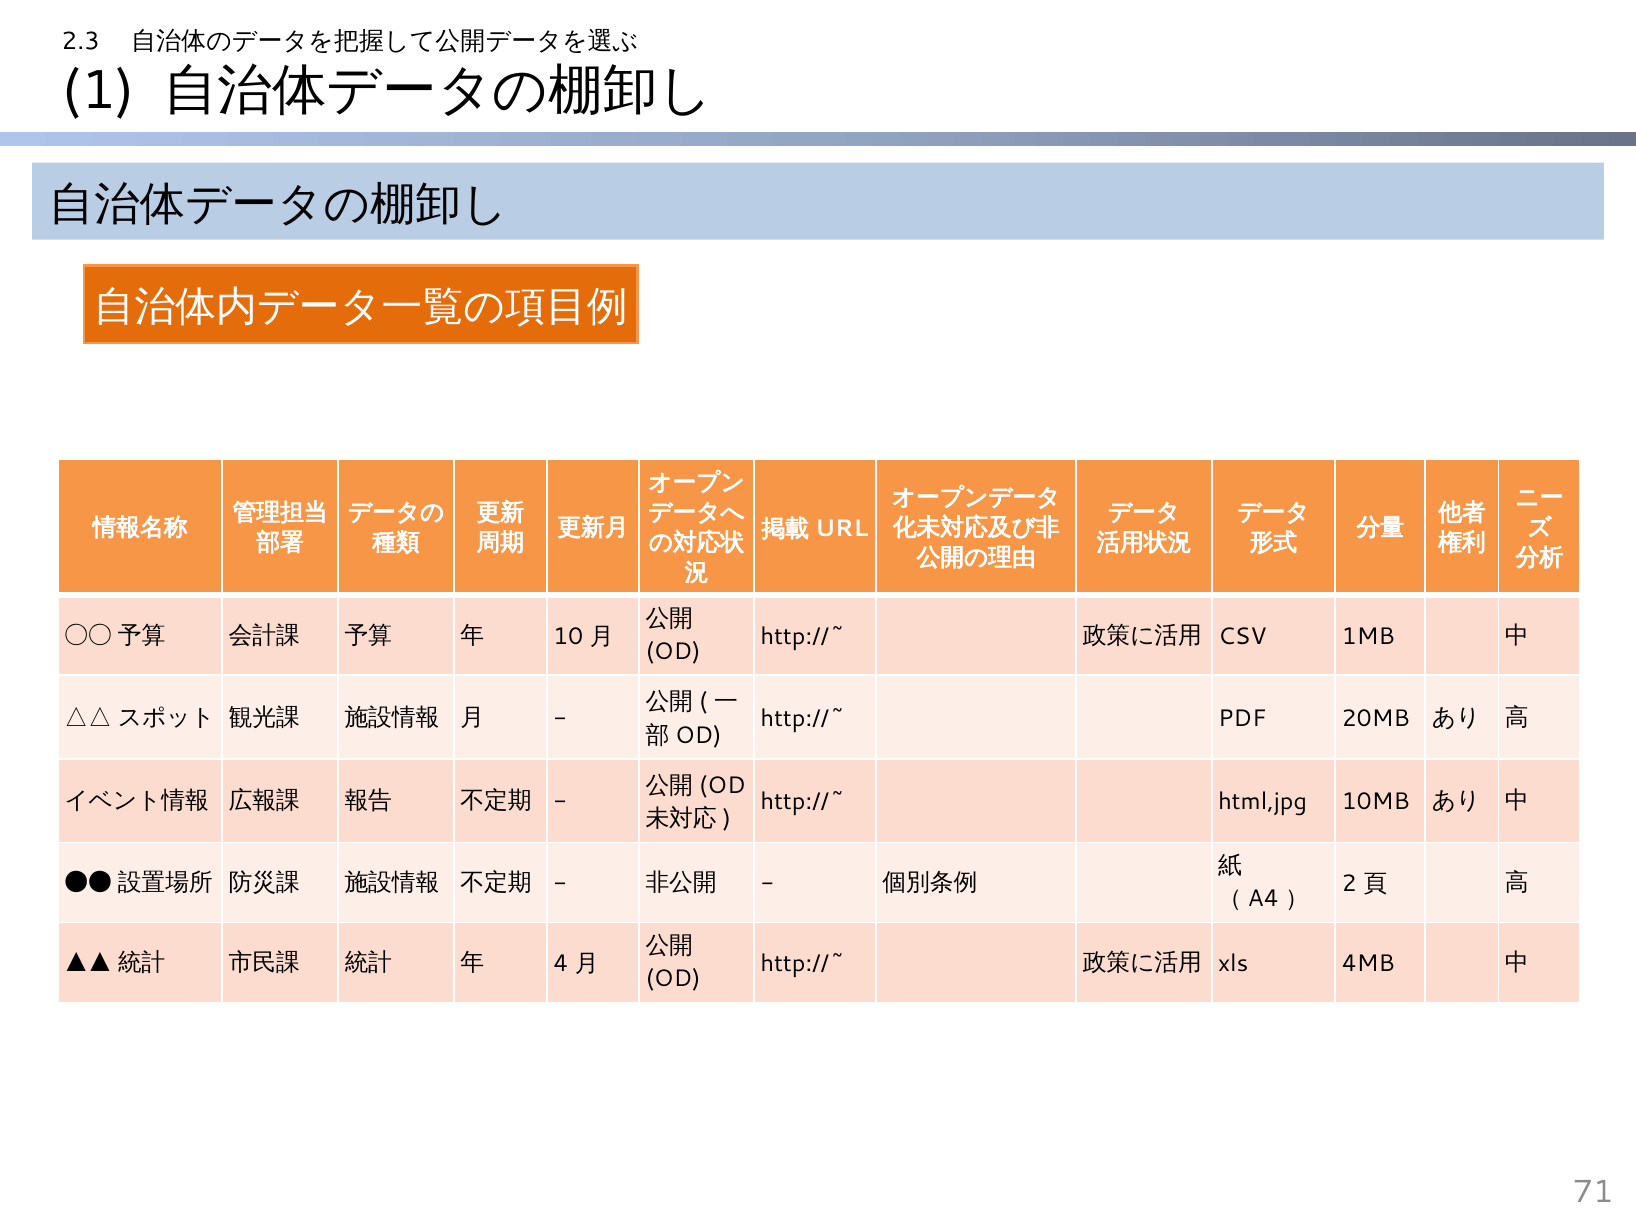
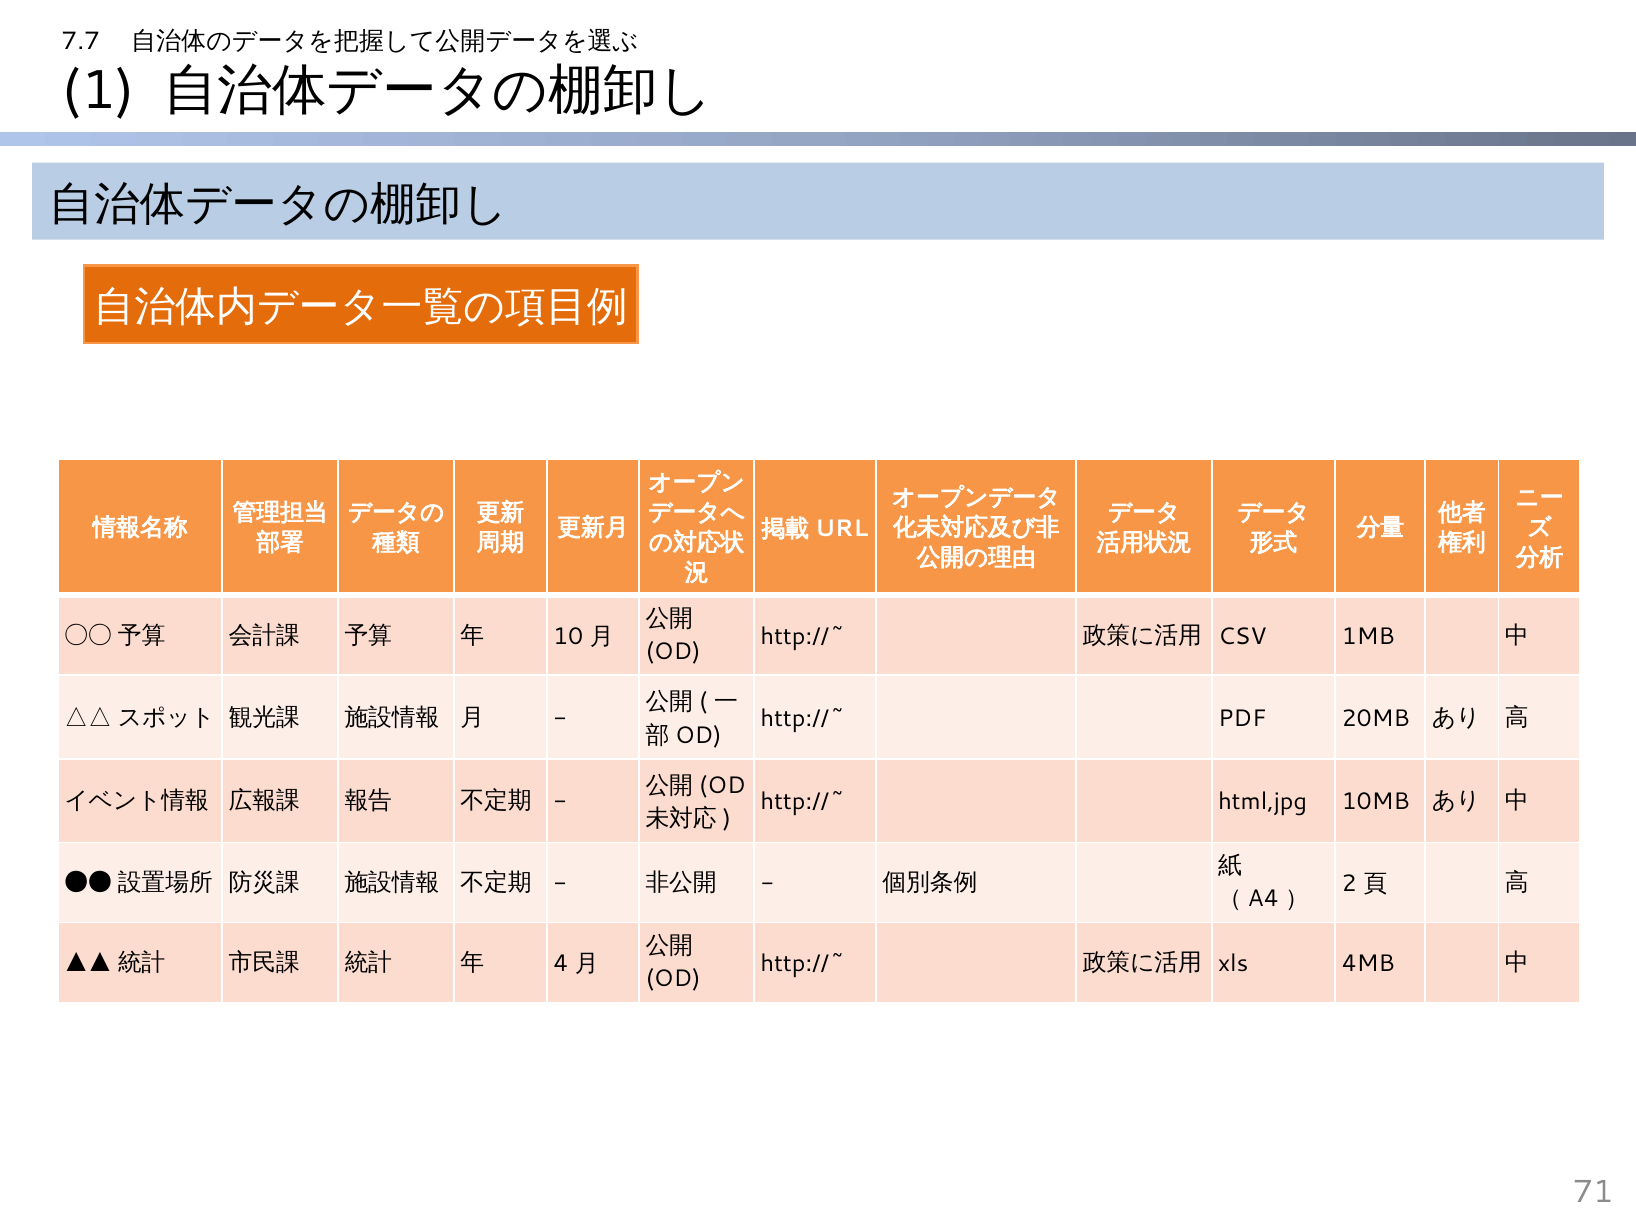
2.3: 2.3 -> 7.7
